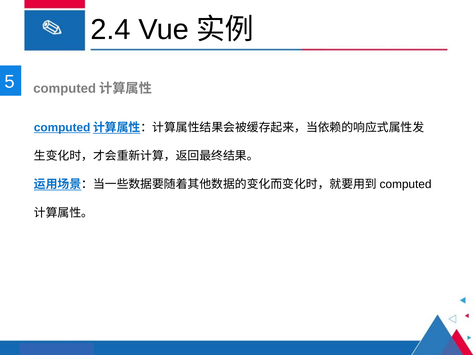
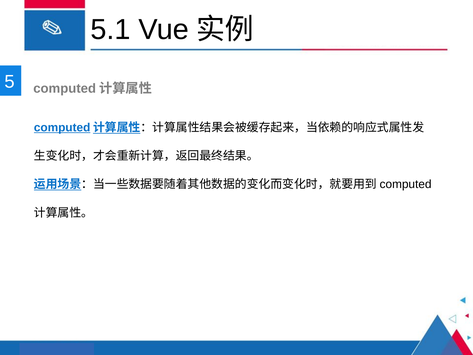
2.4: 2.4 -> 5.1
